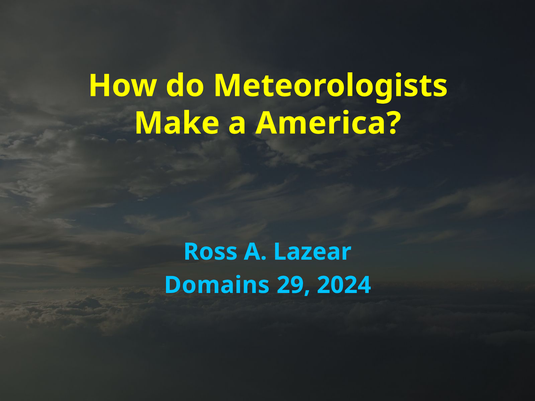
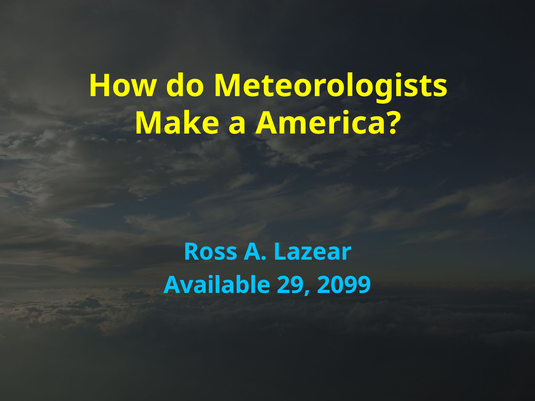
Domains: Domains -> Available
2024: 2024 -> 2099
